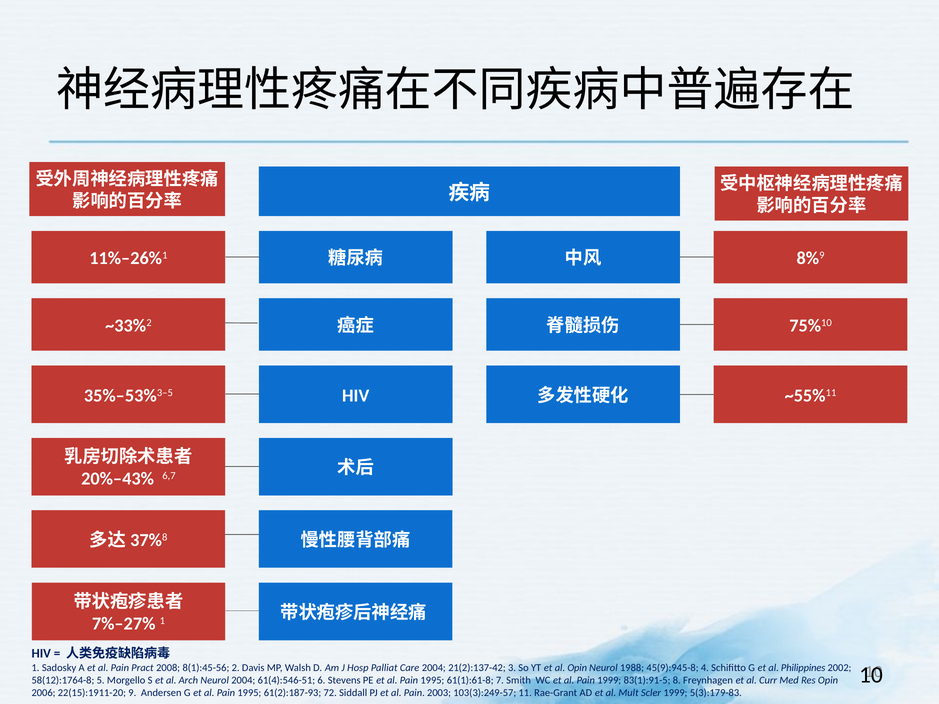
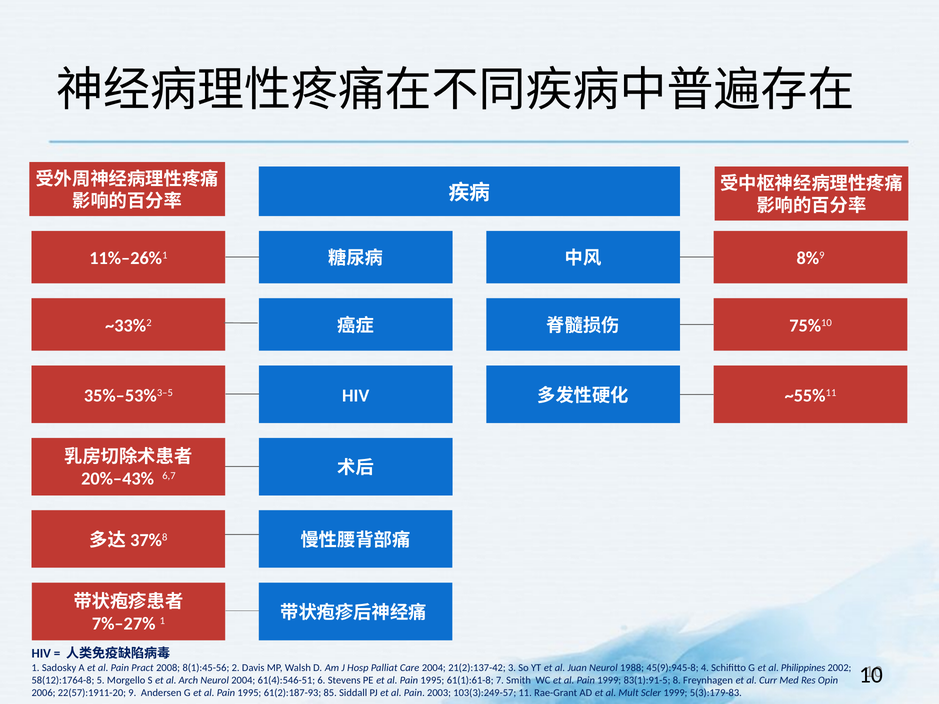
al Opin: Opin -> Juan
22(15):1911-20: 22(15):1911-20 -> 22(57):1911-20
72: 72 -> 85
